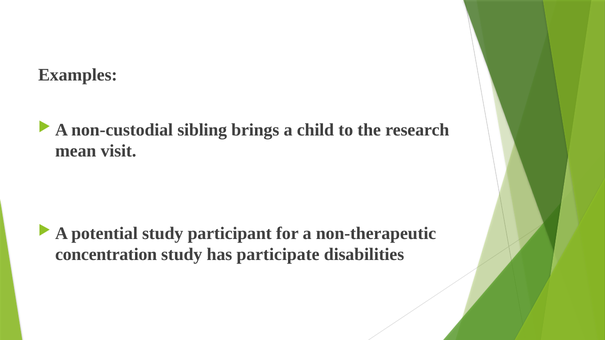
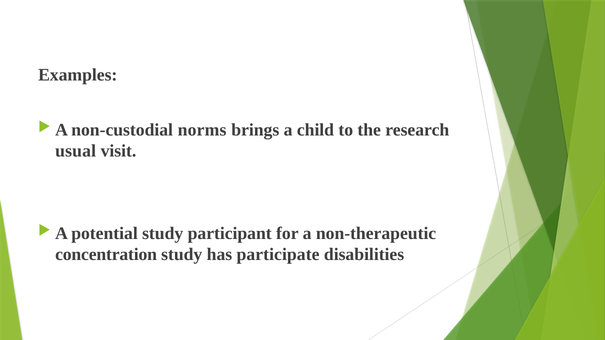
sibling: sibling -> norms
mean: mean -> usual
